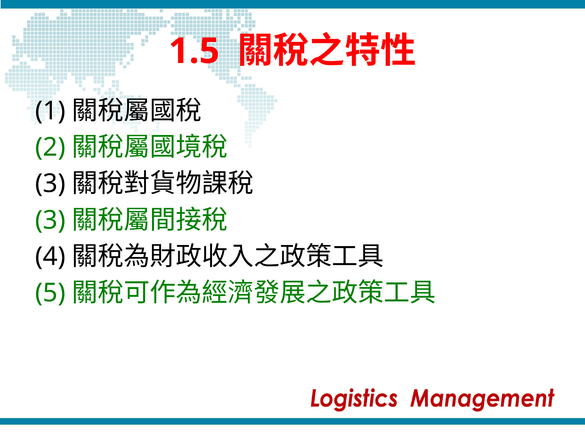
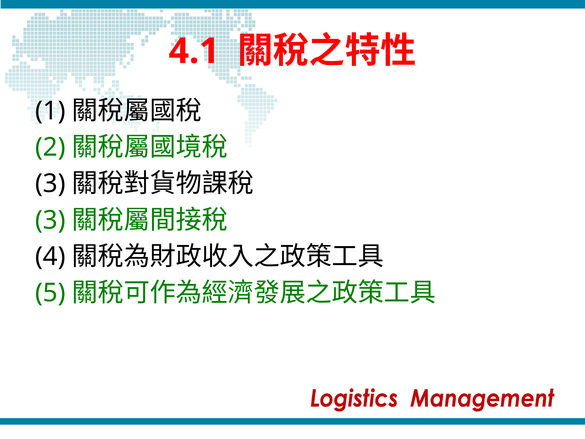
1.5: 1.5 -> 4.1
